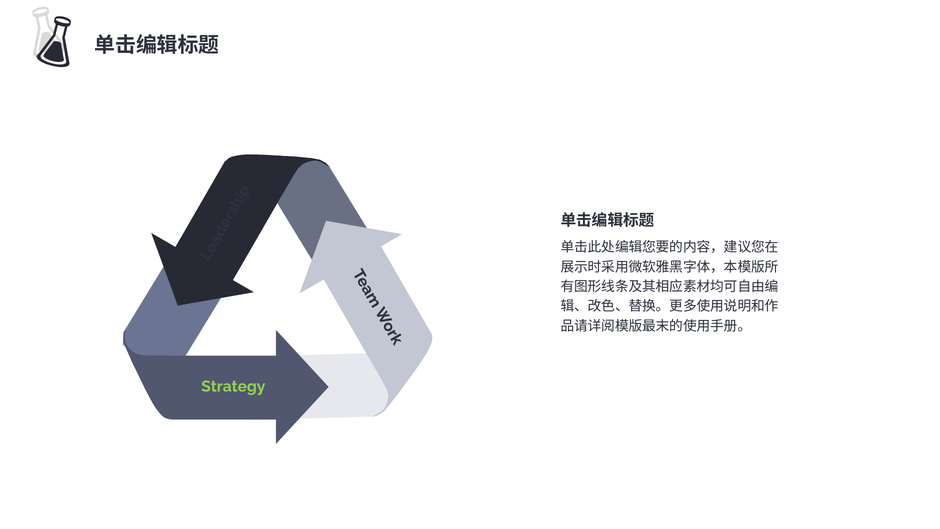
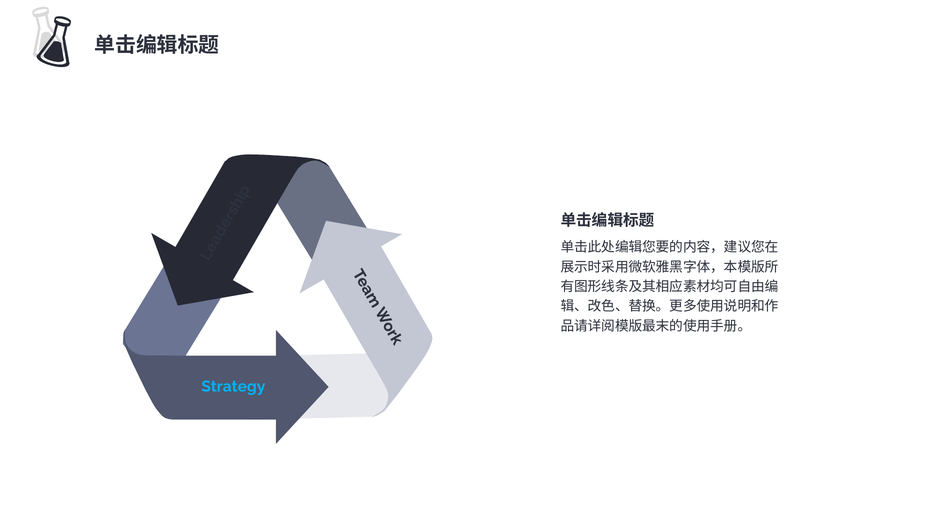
Strategy colour: light green -> light blue
